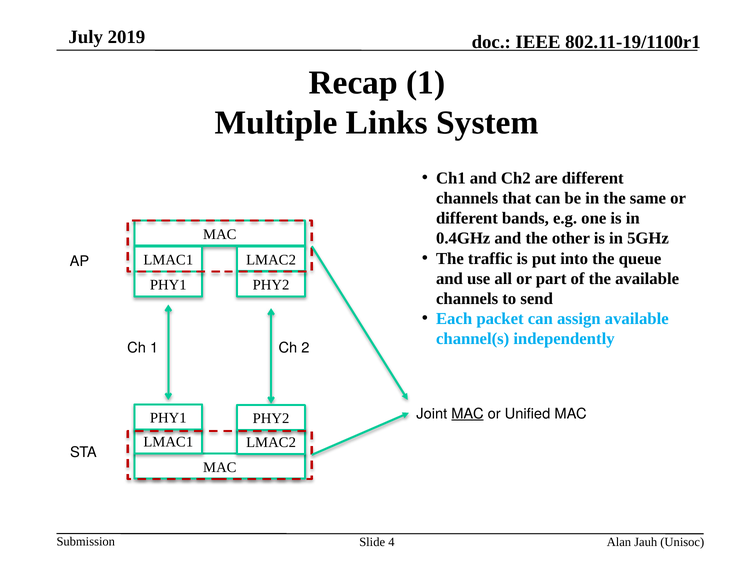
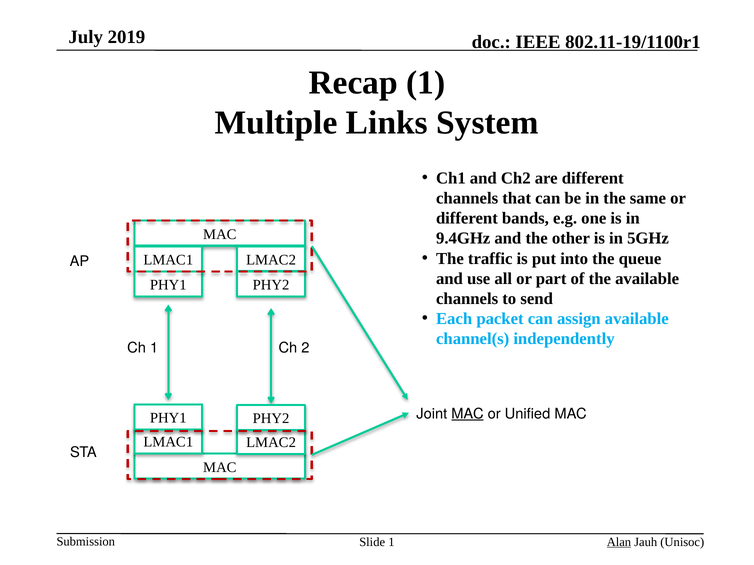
0.4GHz: 0.4GHz -> 9.4GHz
Slide 4: 4 -> 1
Alan underline: none -> present
